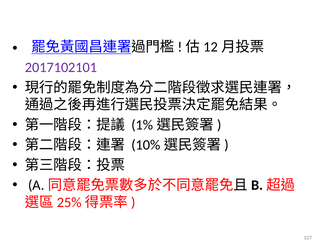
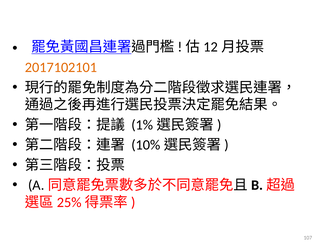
2017102101 colour: purple -> orange
